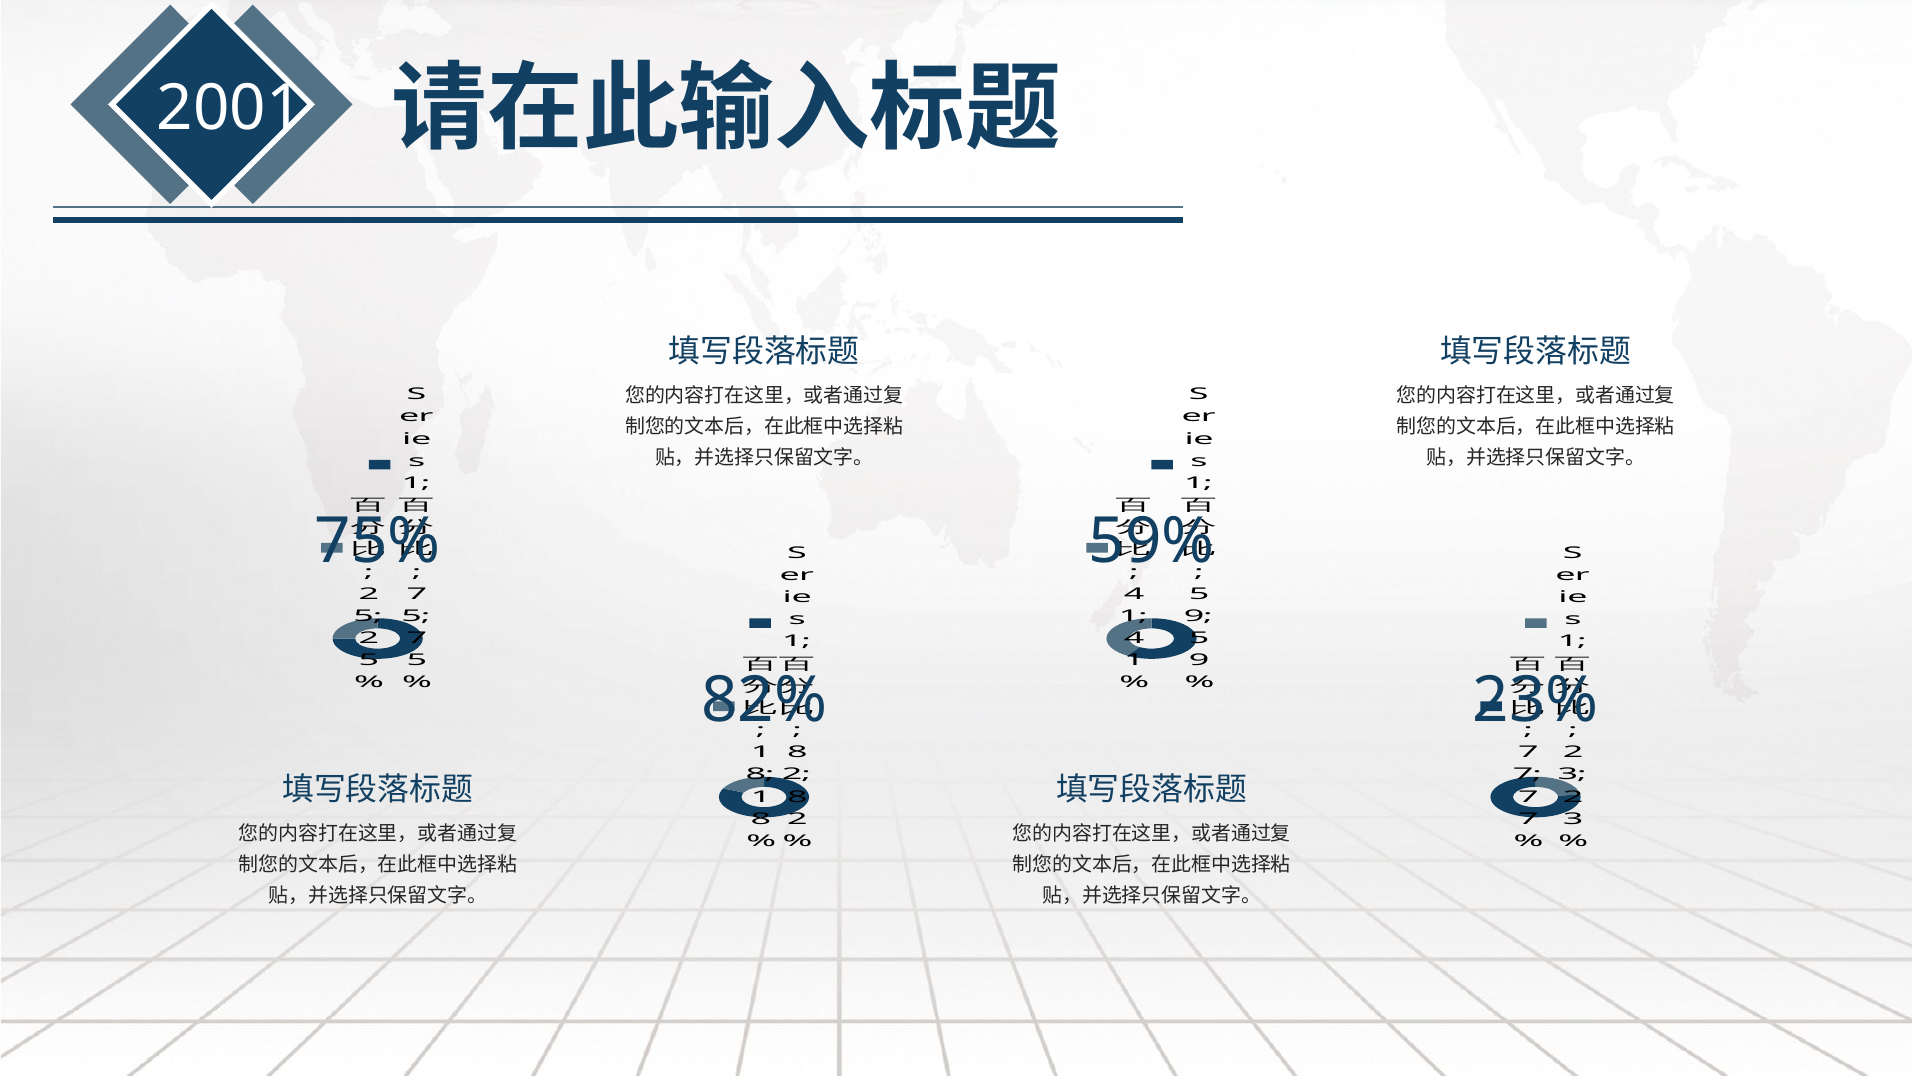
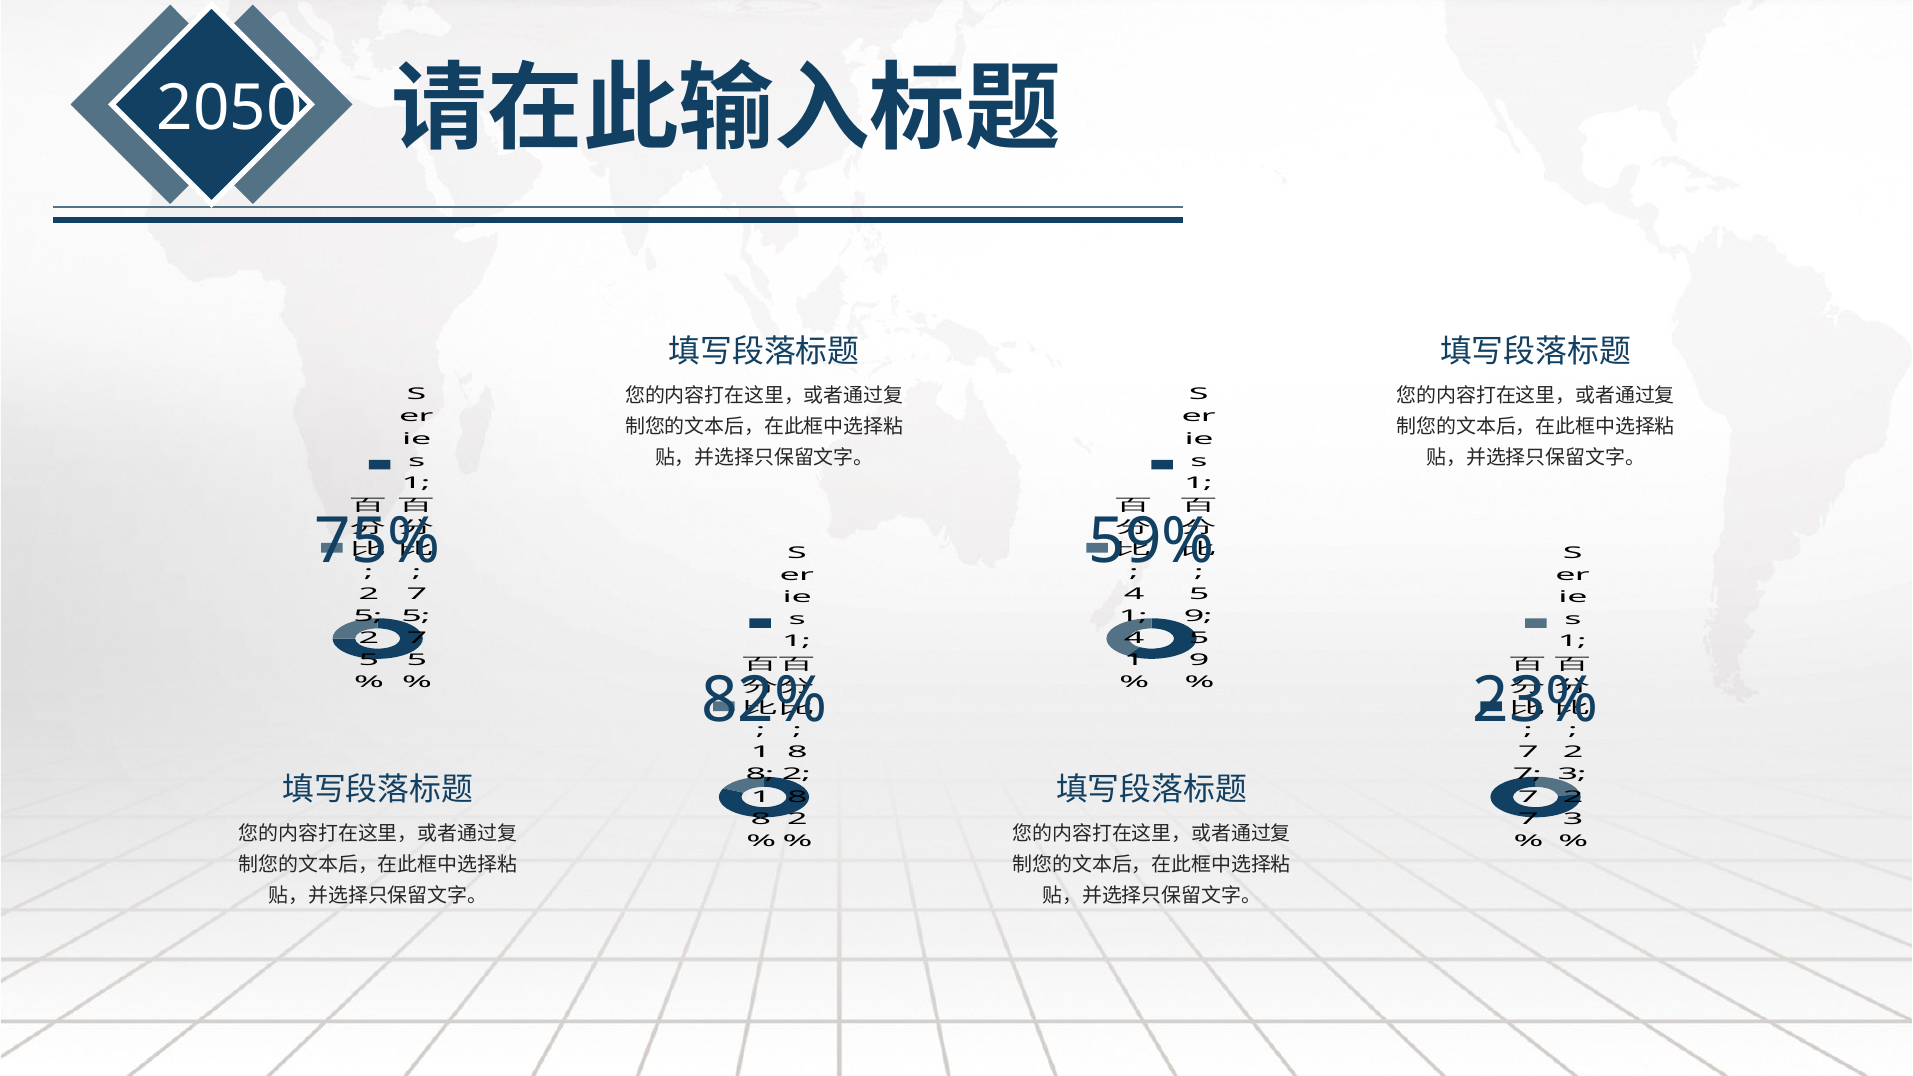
2001: 2001 -> 2050
